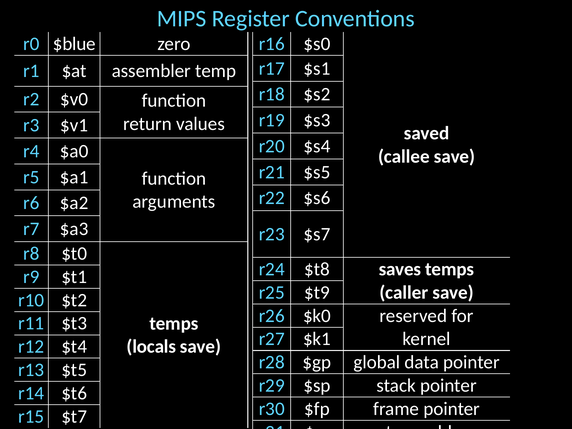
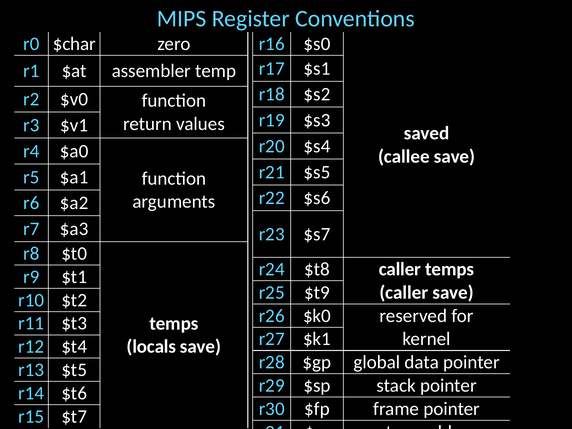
$blue: $blue -> $char
$t8 saves: saves -> caller
